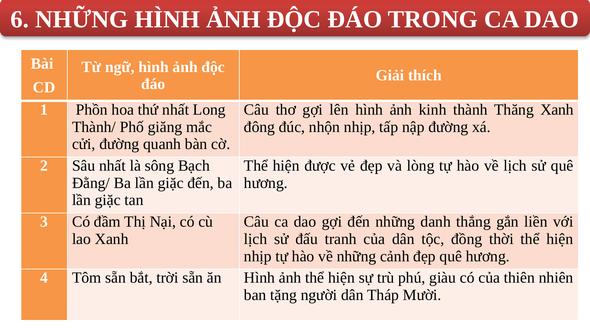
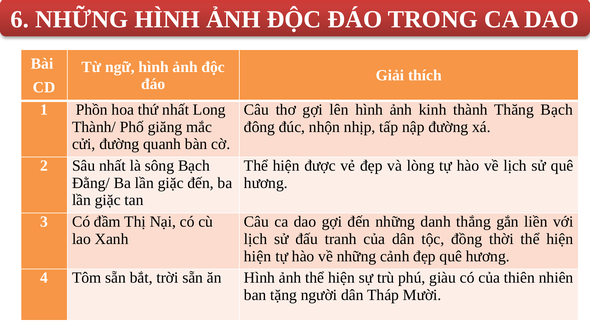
Thăng Xanh: Xanh -> Bạch
nhịp at (258, 256): nhịp -> hiện
